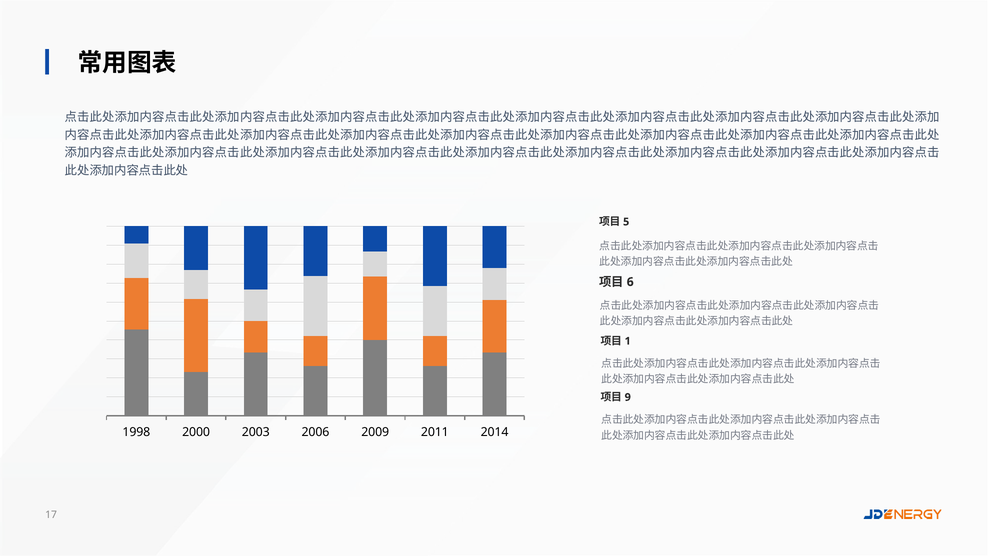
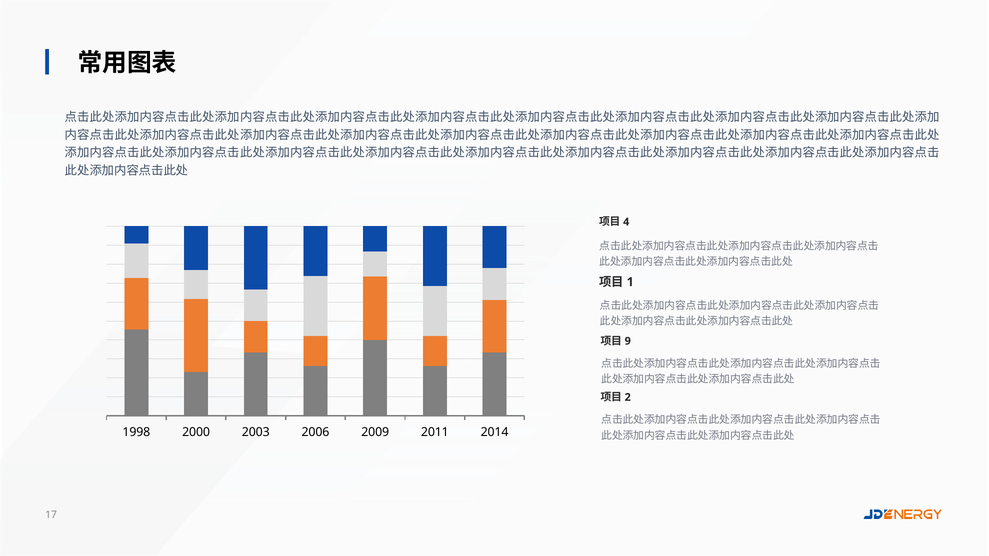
5: 5 -> 4
6: 6 -> 1
1: 1 -> 9
9: 9 -> 2
